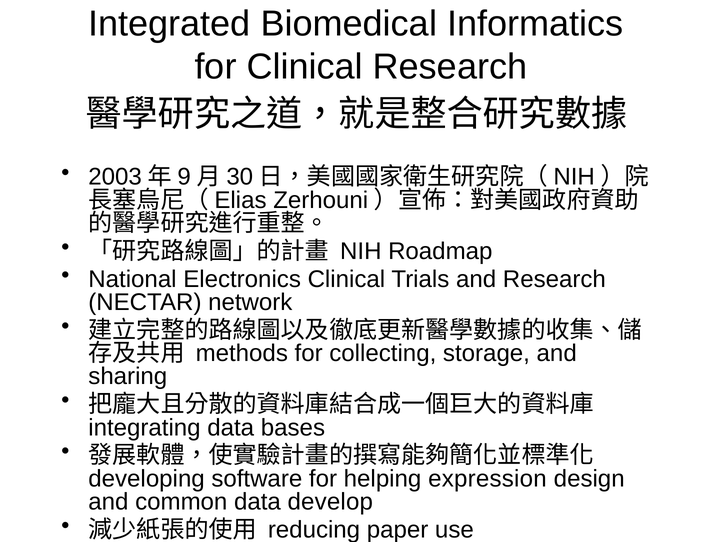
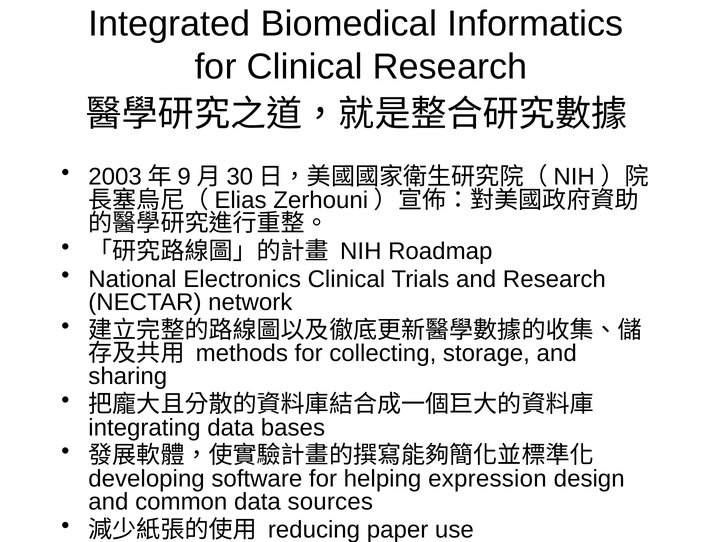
develop: develop -> sources
